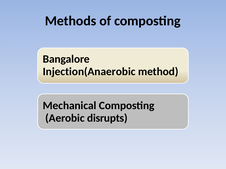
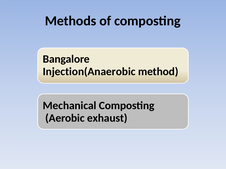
disrupts: disrupts -> exhaust
